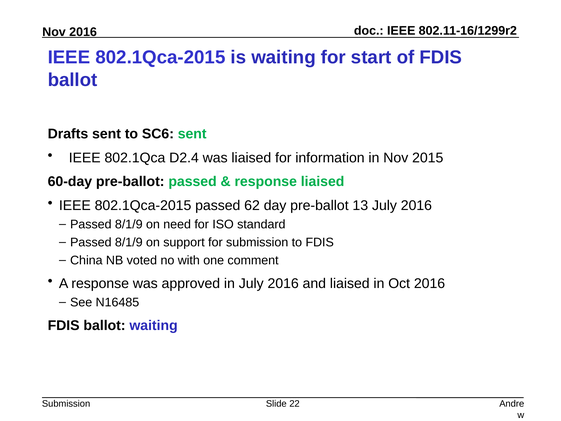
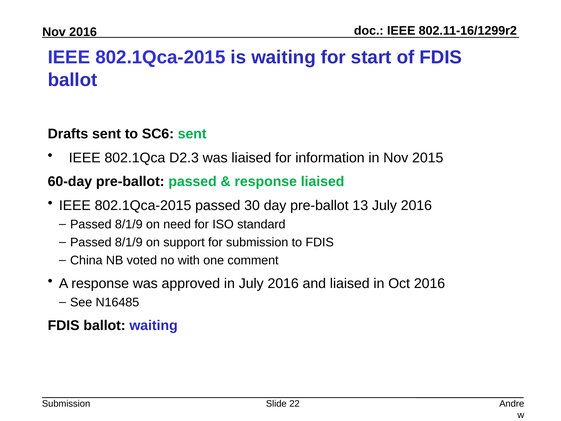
D2.4: D2.4 -> D2.3
62: 62 -> 30
